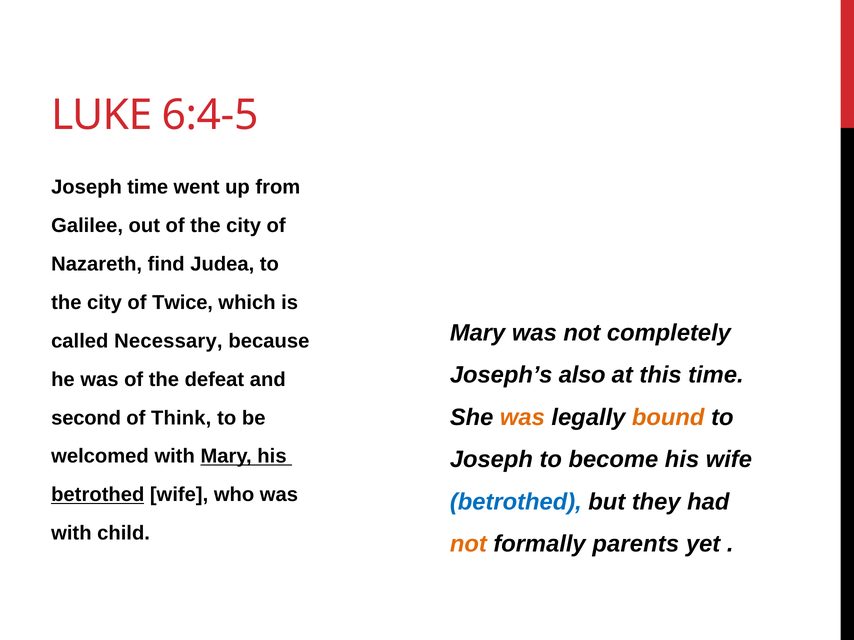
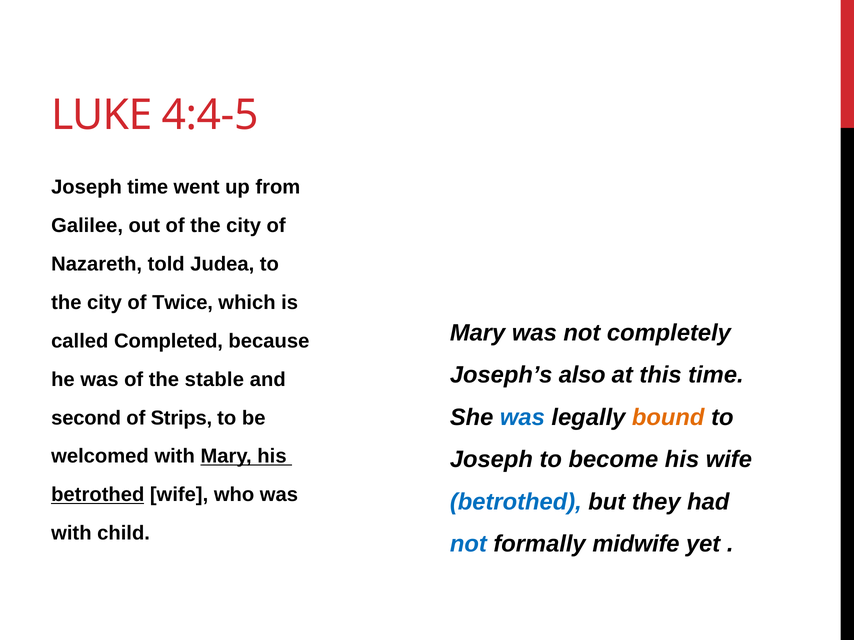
6:4-5: 6:4-5 -> 4:4-5
find: find -> told
Necessary: Necessary -> Completed
defeat: defeat -> stable
was at (522, 418) colour: orange -> blue
Think: Think -> Strips
not at (468, 545) colour: orange -> blue
parents: parents -> midwife
